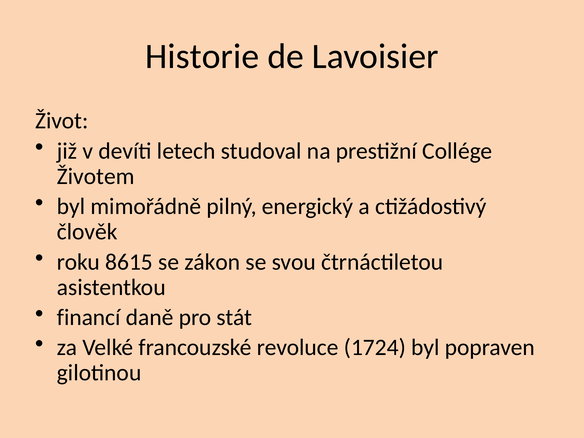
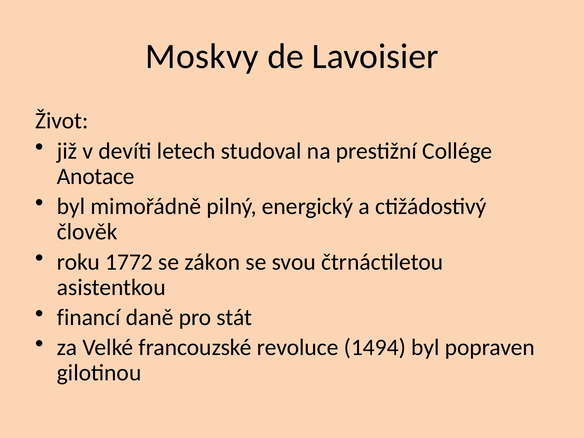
Historie: Historie -> Moskvy
Životem: Životem -> Anotace
8615: 8615 -> 1772
1724: 1724 -> 1494
